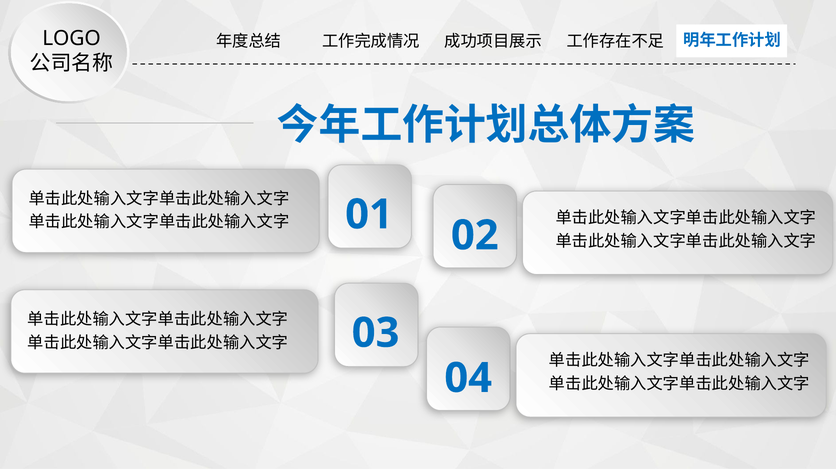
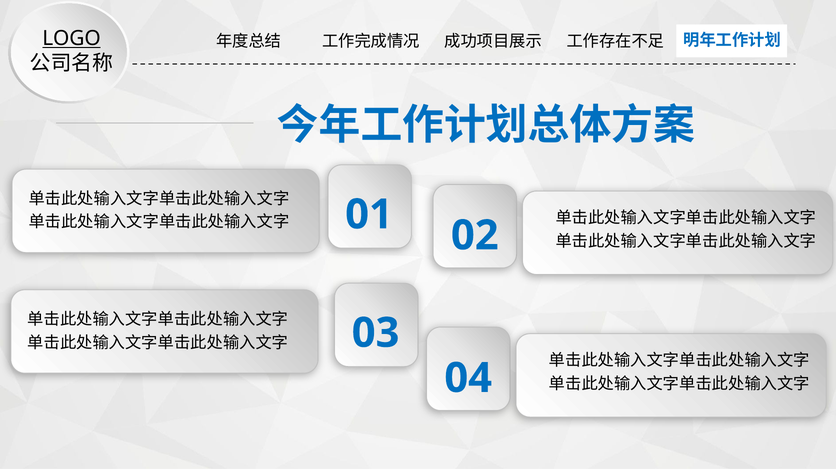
LOGO underline: none -> present
